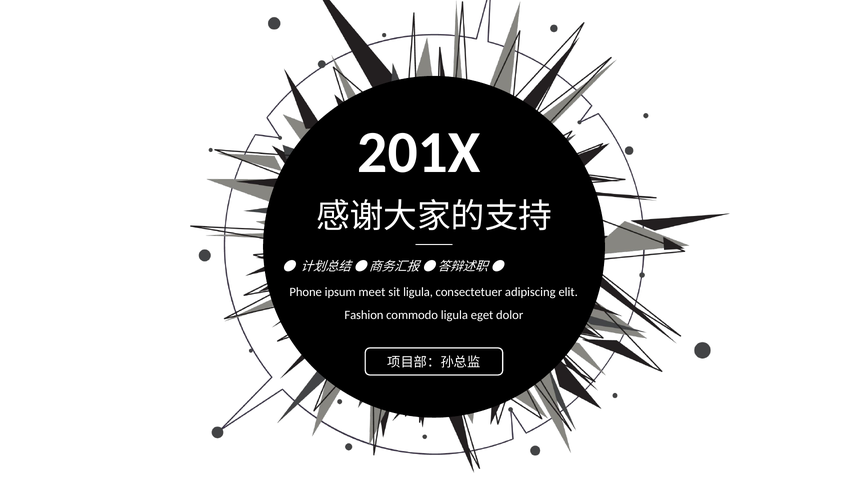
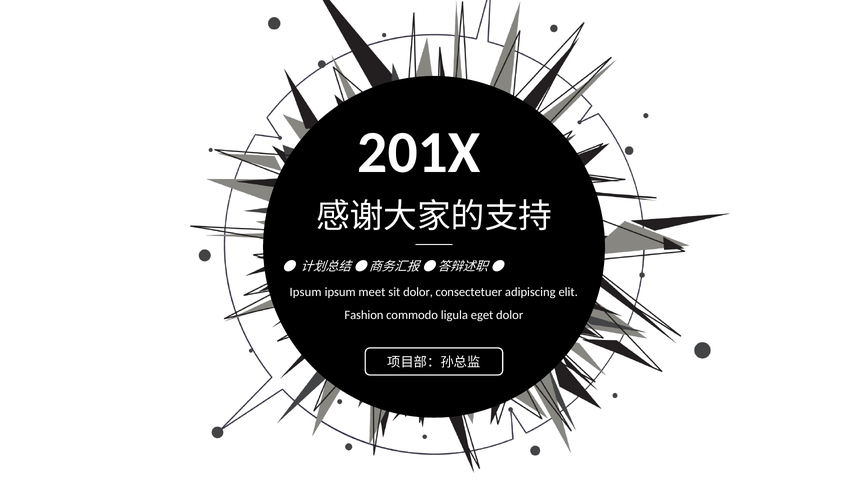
Phone at (306, 292): Phone -> Ipsum
sit ligula: ligula -> dolor
